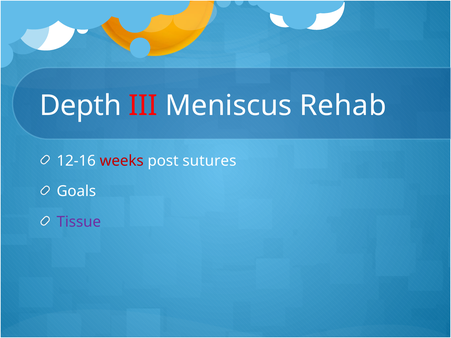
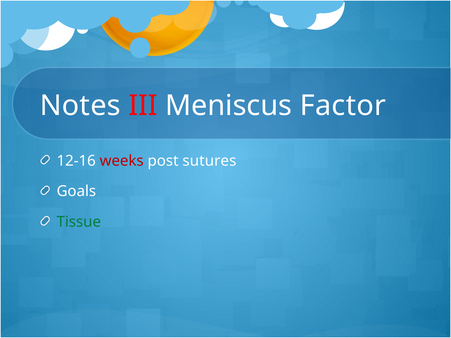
Depth: Depth -> Notes
Rehab: Rehab -> Factor
Tissue colour: purple -> green
